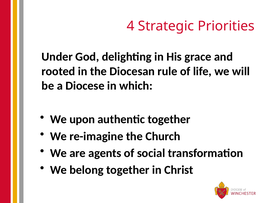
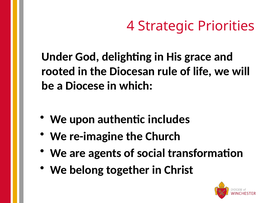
authentic together: together -> includes
